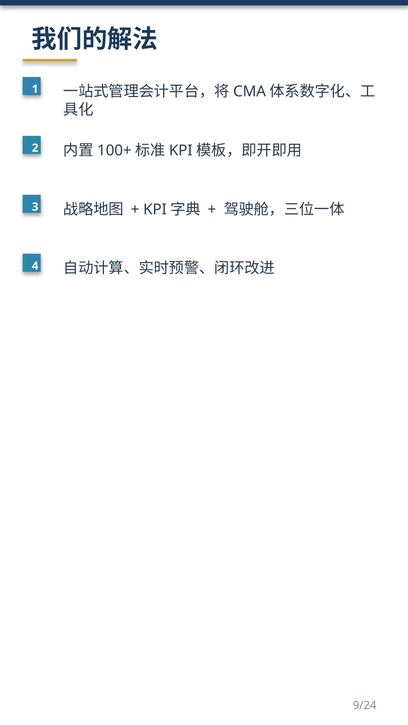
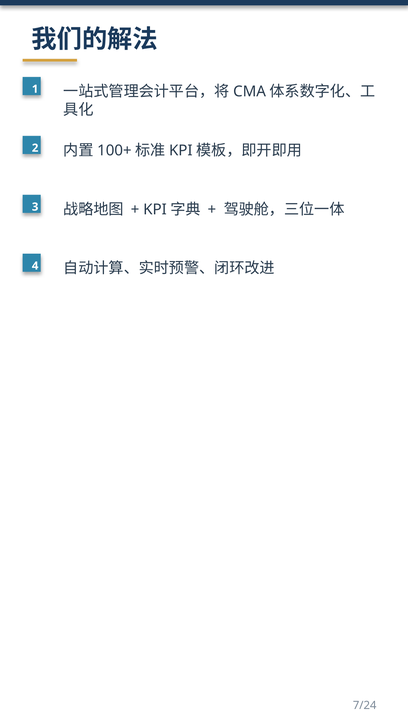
9/24: 9/24 -> 7/24
